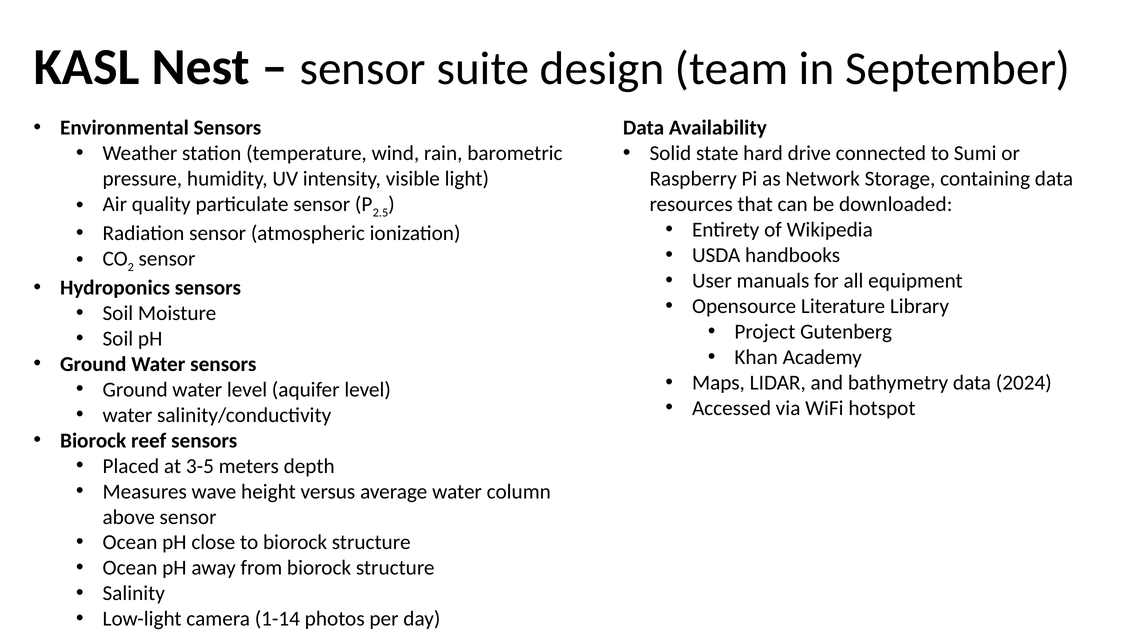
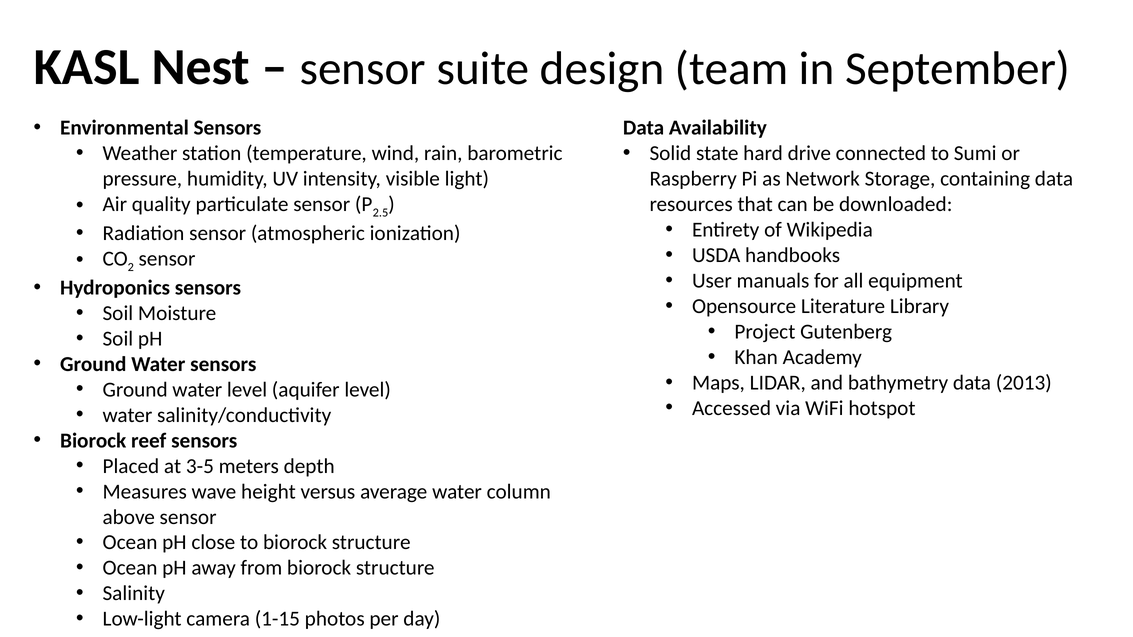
2024: 2024 -> 2013
1-14: 1-14 -> 1-15
